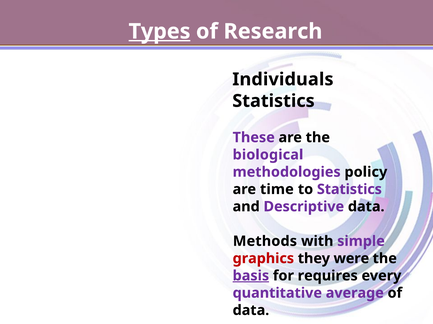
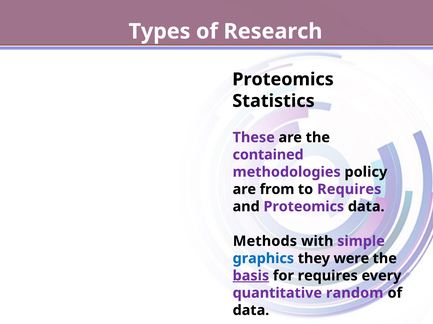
Types underline: present -> none
Individuals at (283, 80): Individuals -> Proteomics
biological: biological -> contained
time: time -> from
to Statistics: Statistics -> Requires
and Descriptive: Descriptive -> Proteomics
graphics colour: red -> blue
average: average -> random
